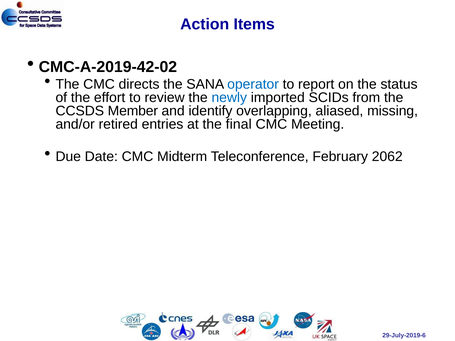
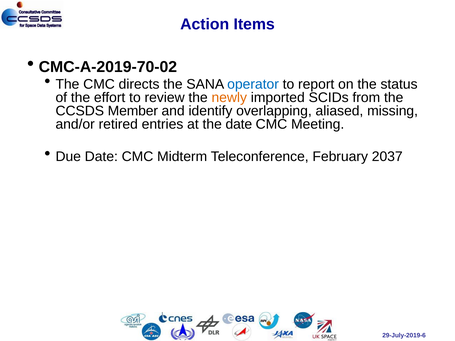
CMC-A-2019-42-02: CMC-A-2019-42-02 -> CMC-A-2019-70-02
newly colour: blue -> orange
the final: final -> date
2062: 2062 -> 2037
